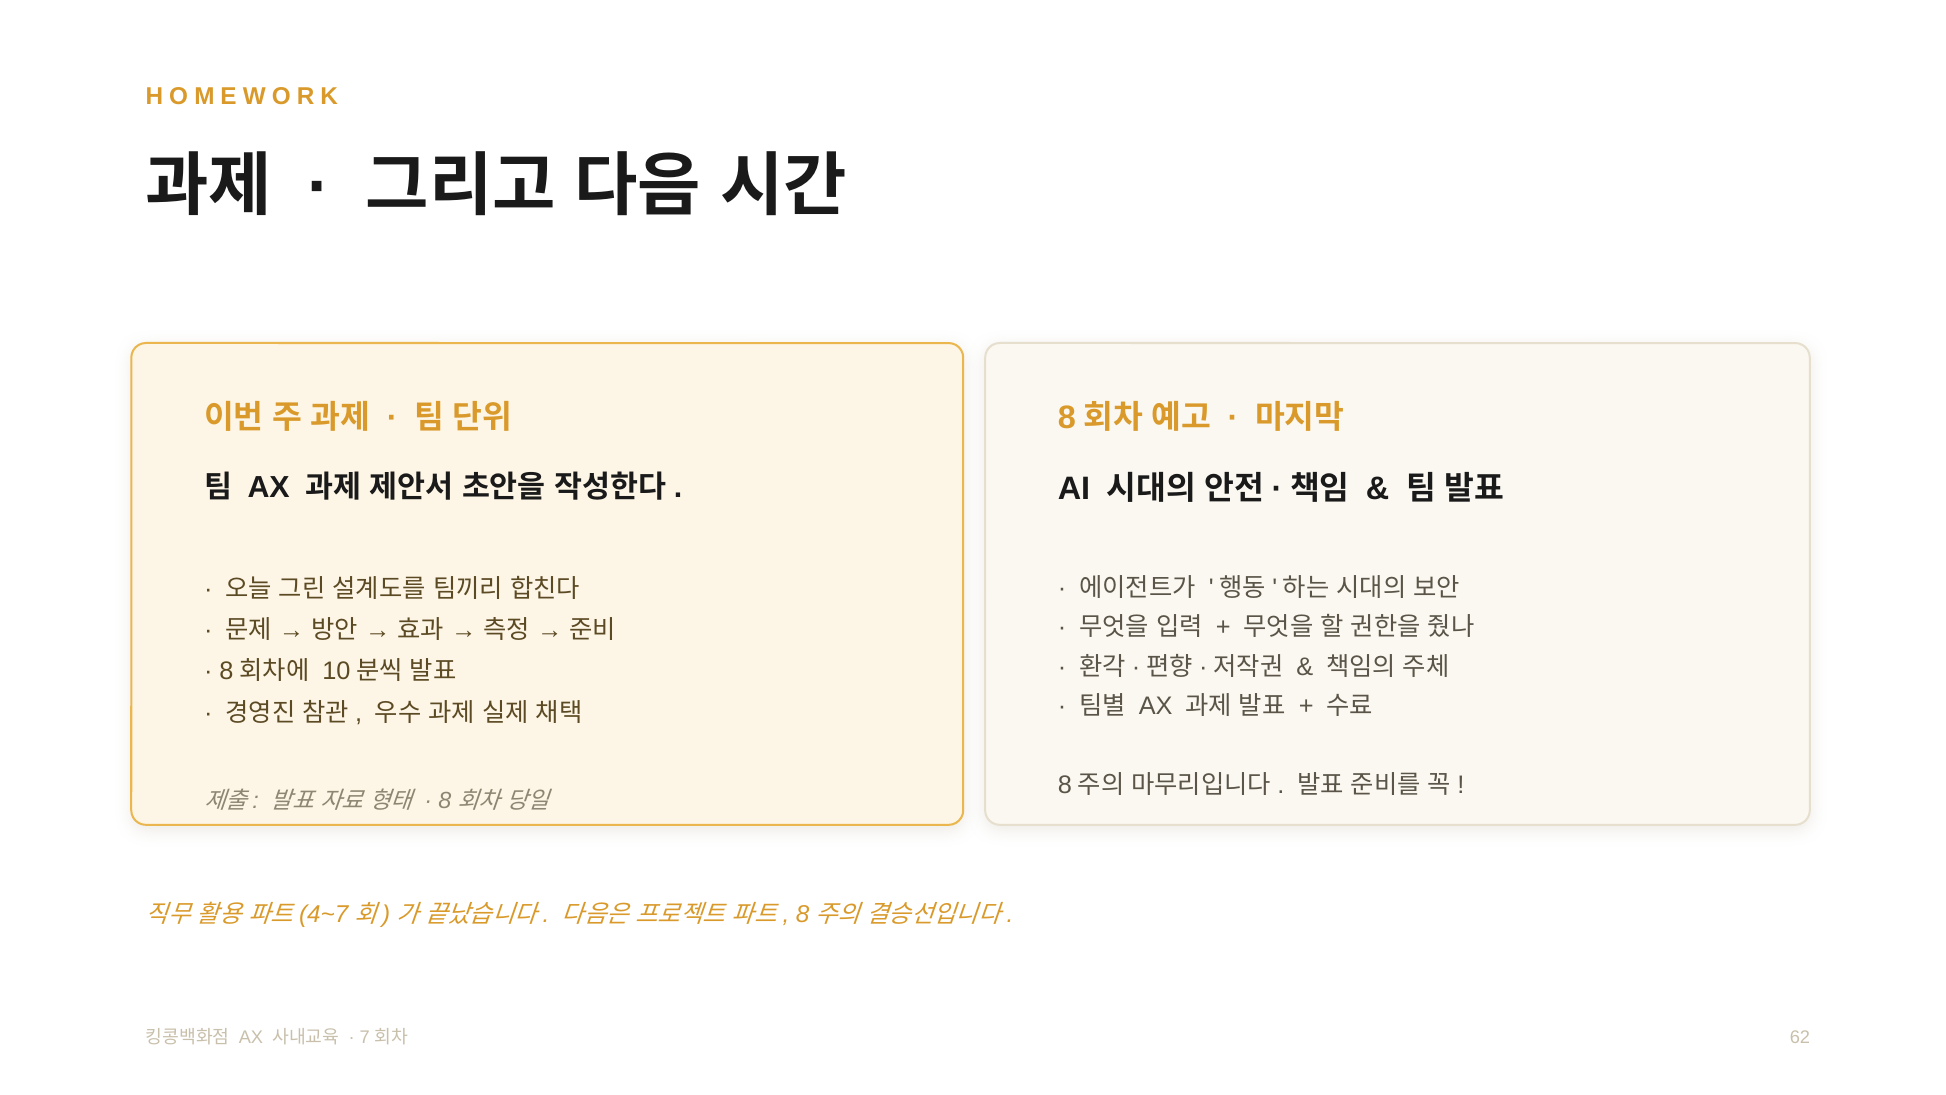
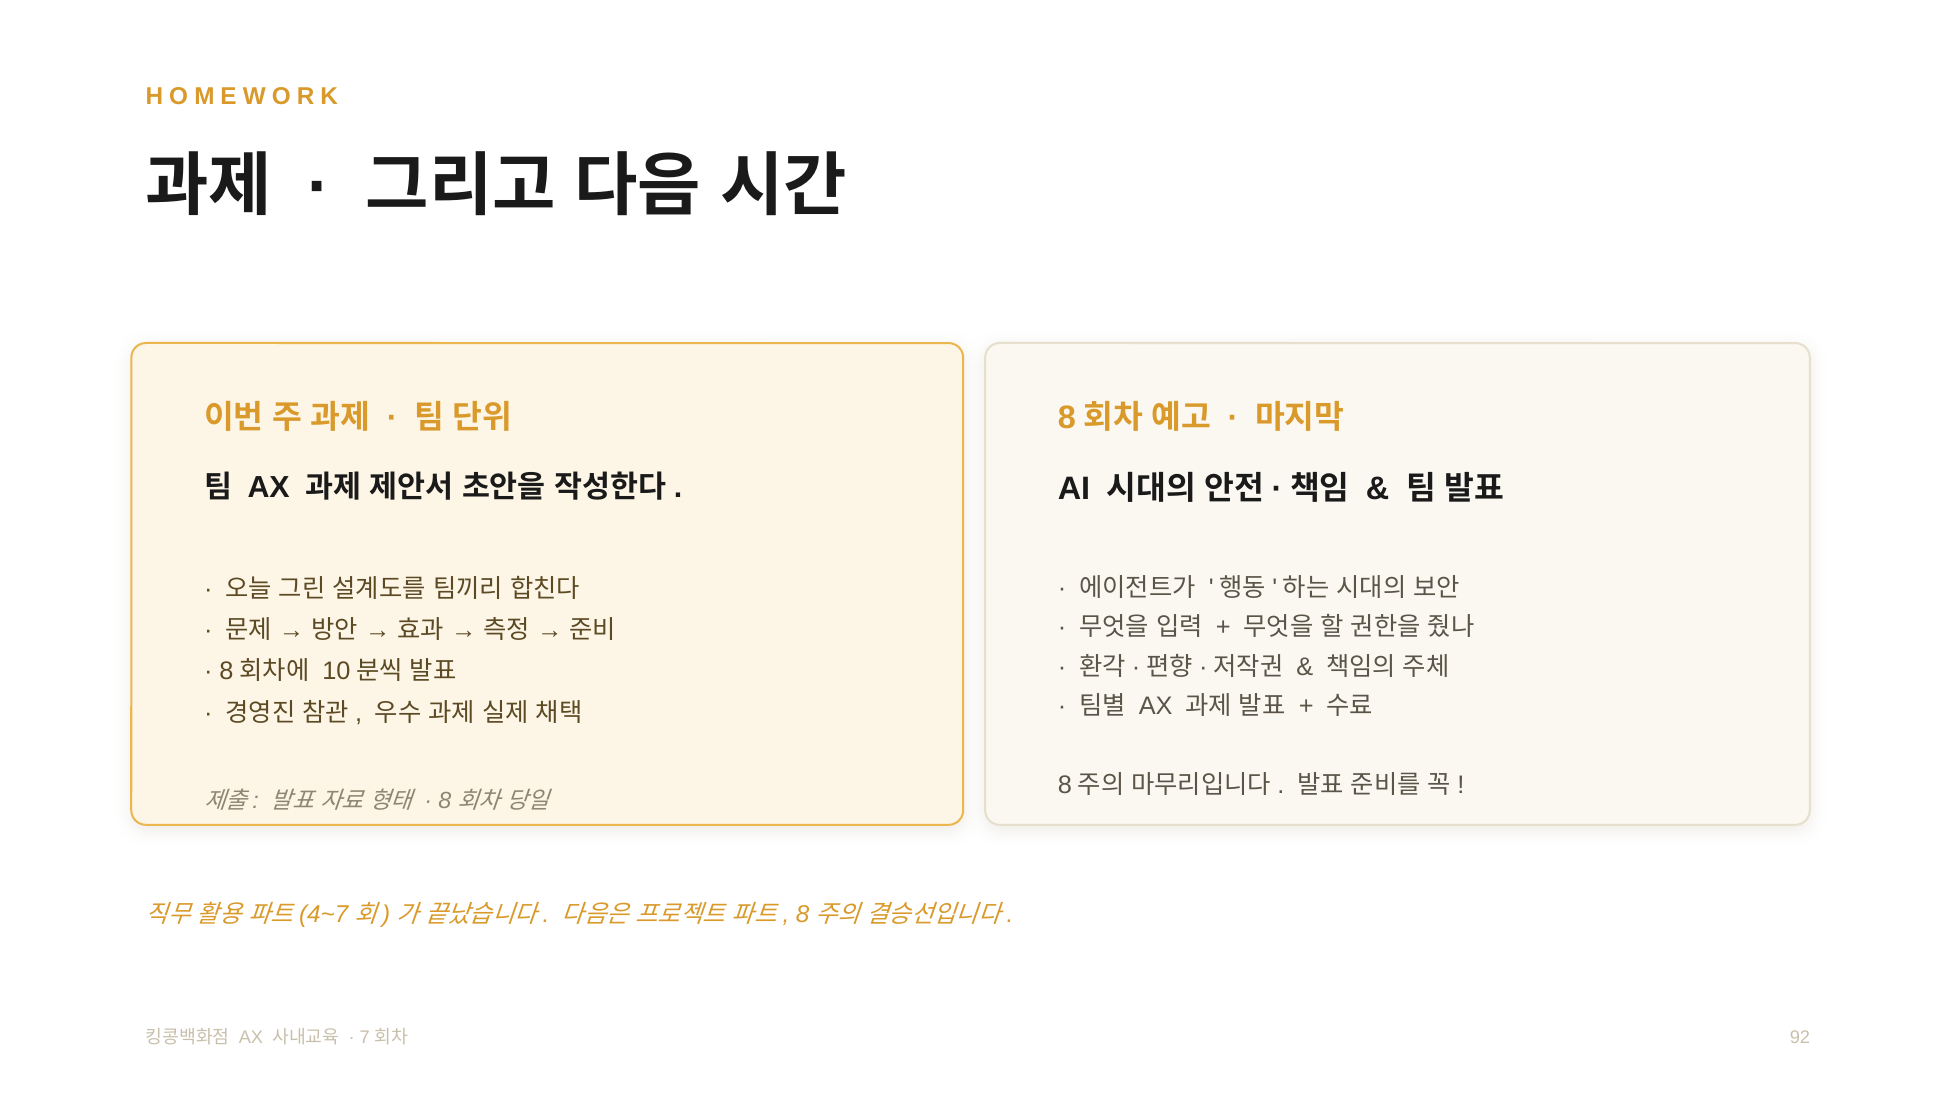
62: 62 -> 92
